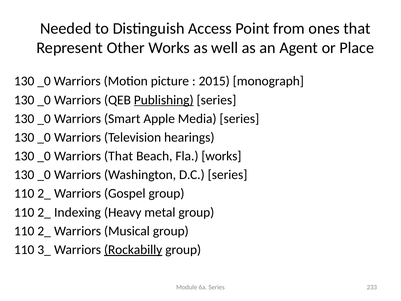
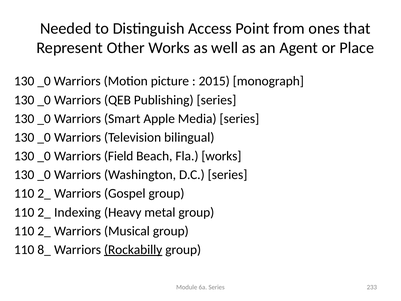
Publishing underline: present -> none
hearings: hearings -> bilingual
Warriors That: That -> Field
3_: 3_ -> 8_
